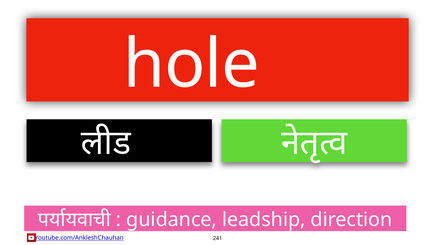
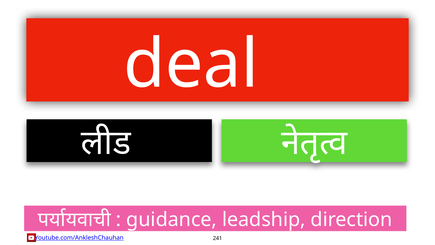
hole: hole -> deal
